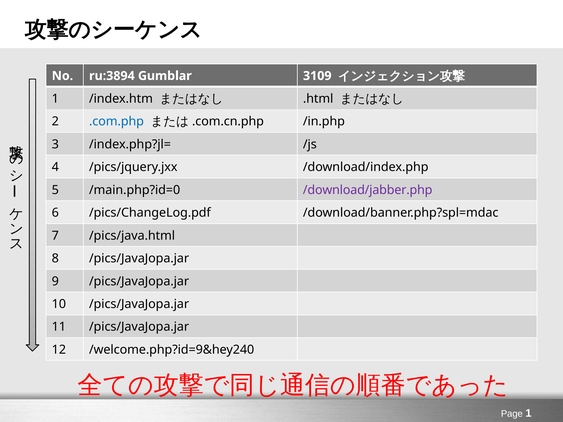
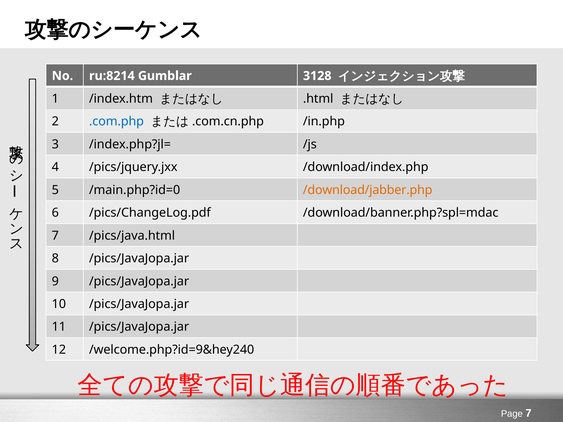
ru:3894: ru:3894 -> ru:8214
3109: 3109 -> 3128
/download/jabber.php colour: purple -> orange
Page 1: 1 -> 7
